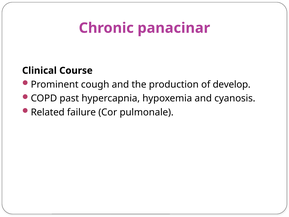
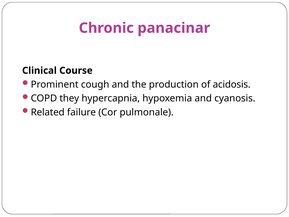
develop: develop -> acidosis
past: past -> they
